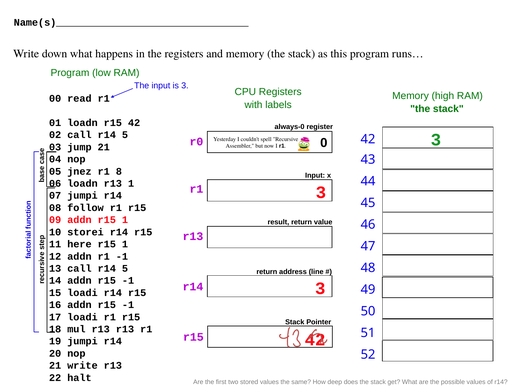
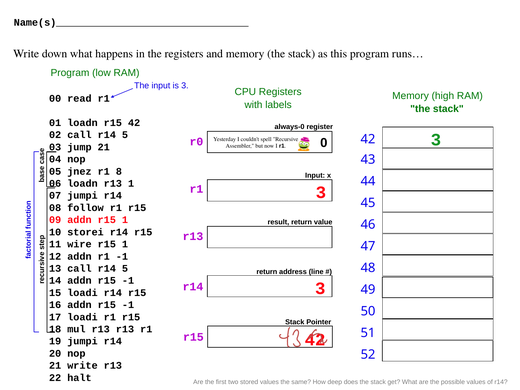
here: here -> wire
